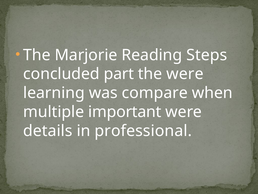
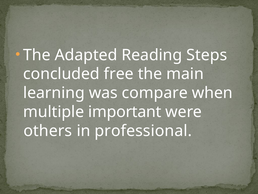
Marjorie: Marjorie -> Adapted
part: part -> free
the were: were -> main
details: details -> others
